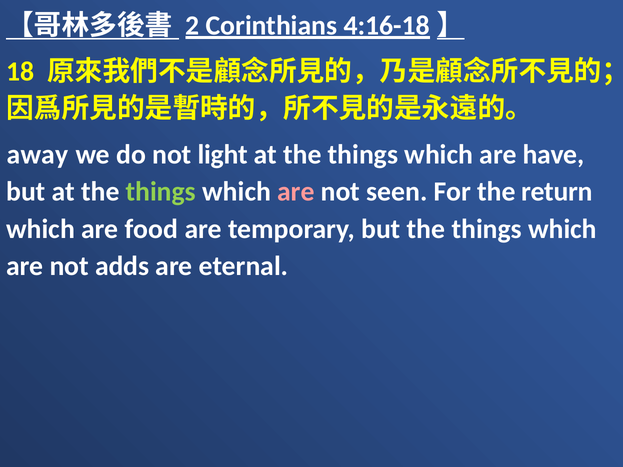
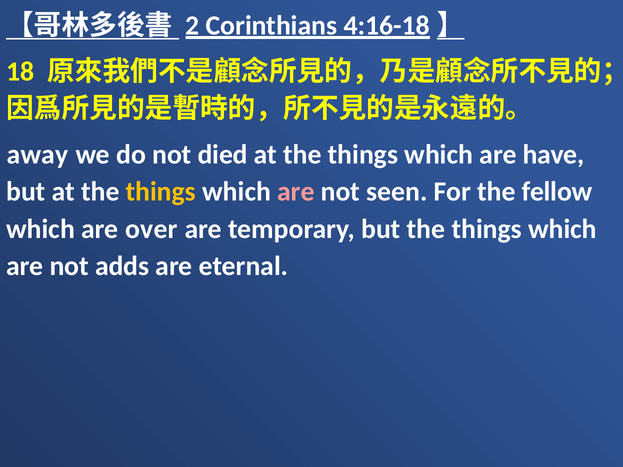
light: light -> died
things at (161, 192) colour: light green -> yellow
return: return -> fellow
food: food -> over
